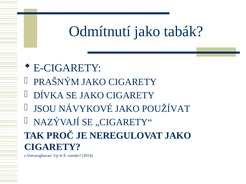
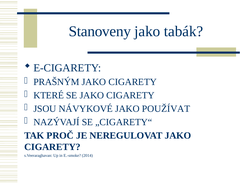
Odmítnutí: Odmítnutí -> Stanoveny
DÍVKA: DÍVKA -> KTERÉ
